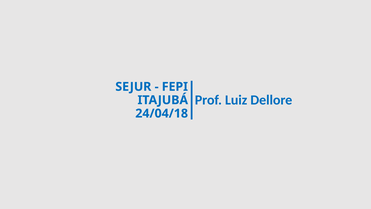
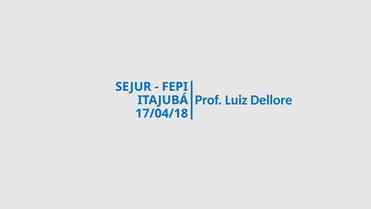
24/04/18: 24/04/18 -> 17/04/18
